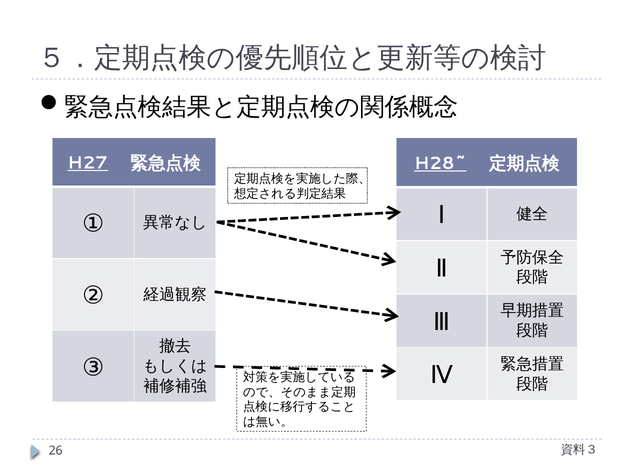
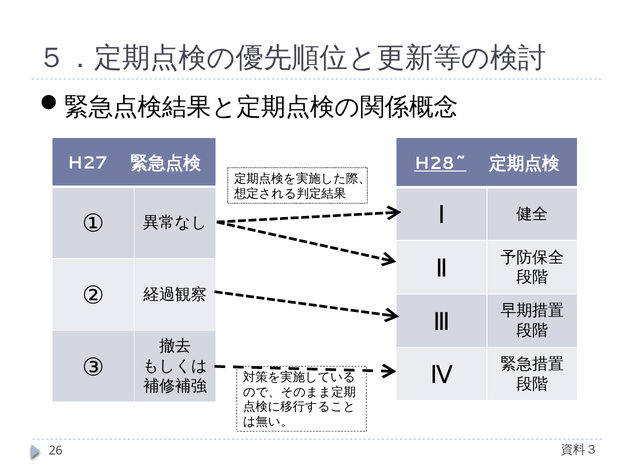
H27 underline: present -> none
